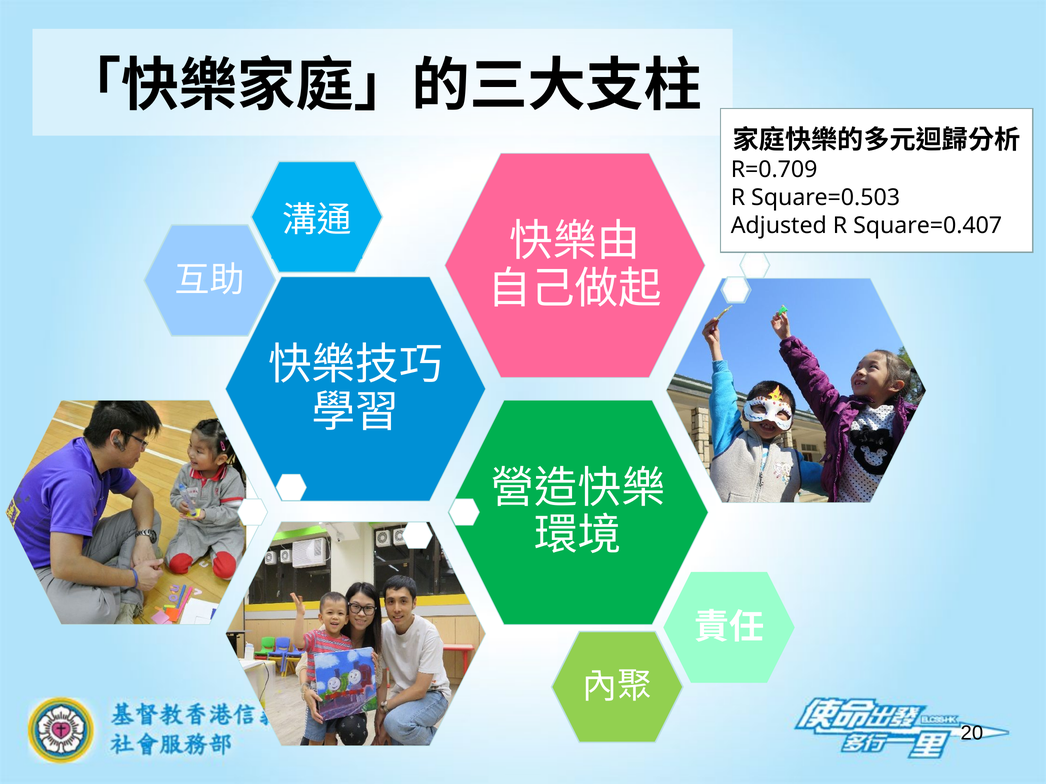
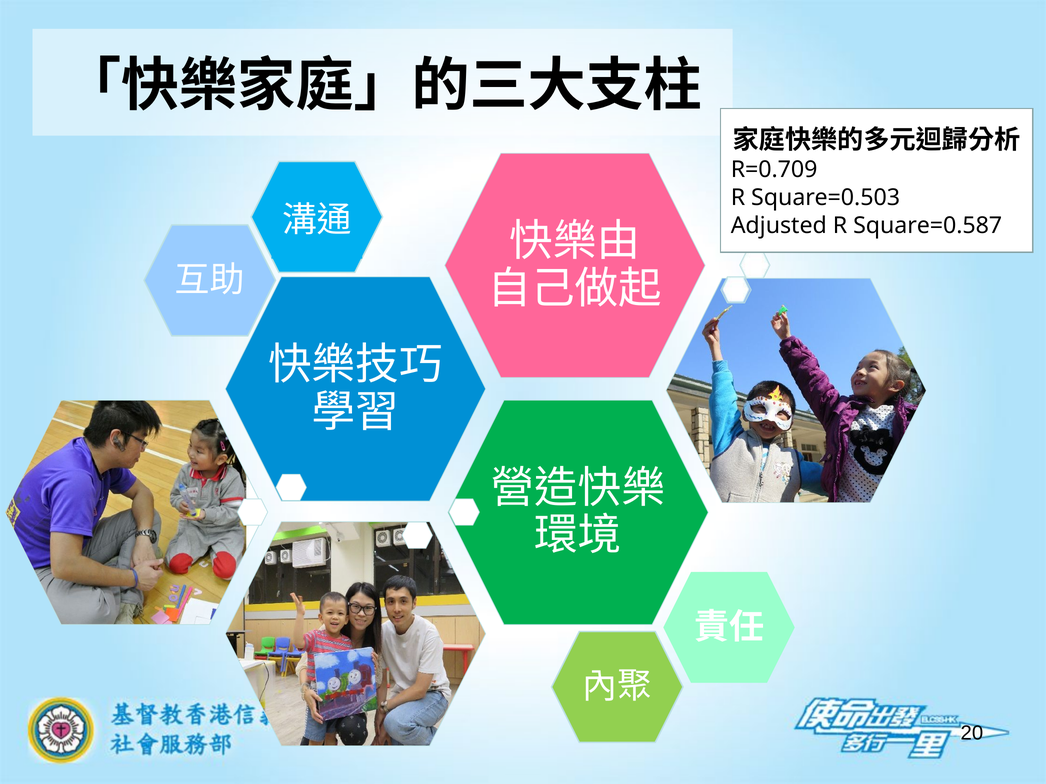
Square=0.407: Square=0.407 -> Square=0.587
